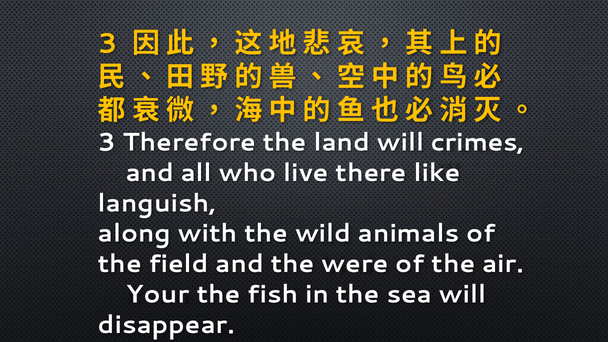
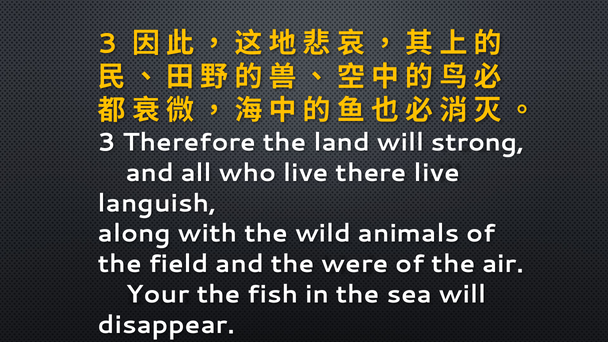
crimes: crimes -> strong
there like: like -> live
